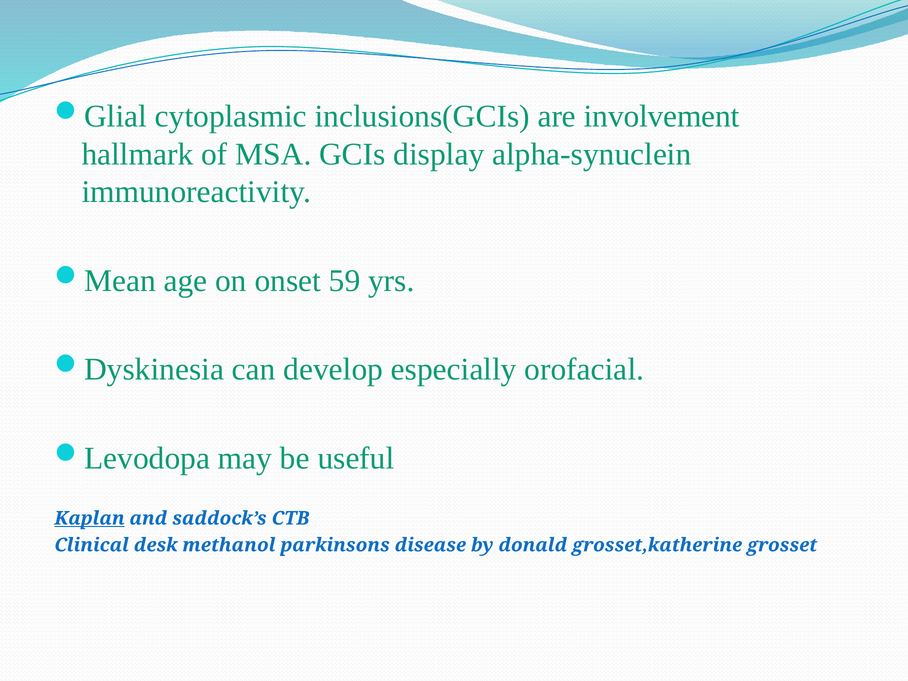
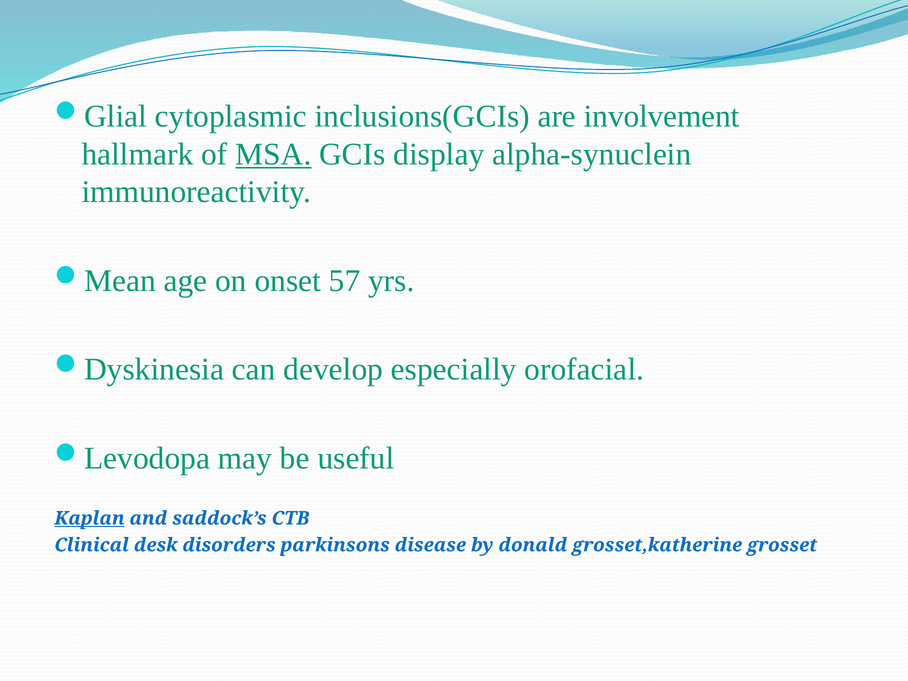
MSA underline: none -> present
59: 59 -> 57
methanol: methanol -> disorders
